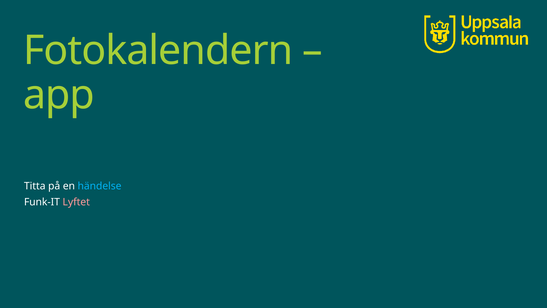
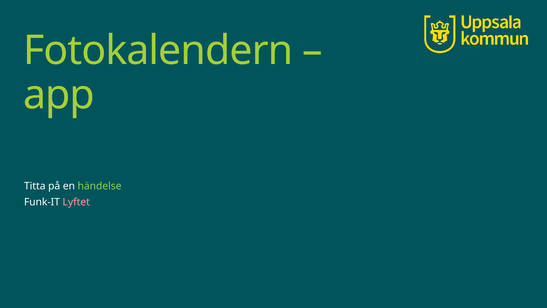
händelse colour: light blue -> light green
